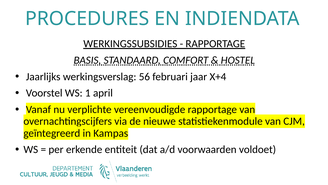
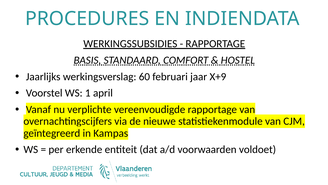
56: 56 -> 60
X+4: X+4 -> X+9
